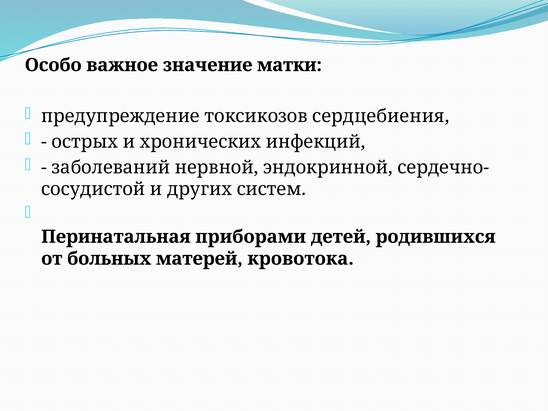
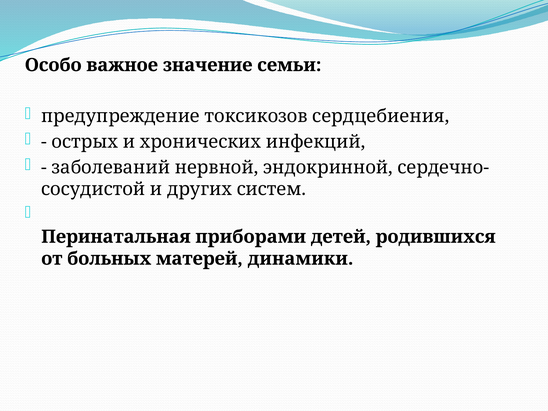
матки: матки -> семьи
кровотока: кровотока -> динамики
